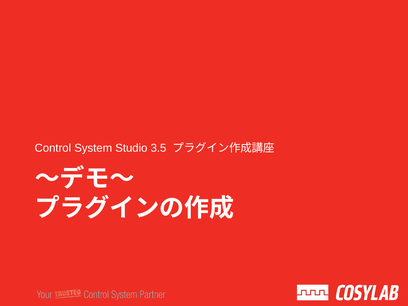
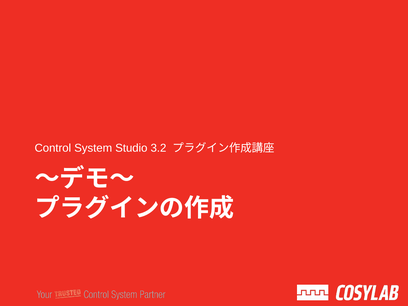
3.5: 3.5 -> 3.2
